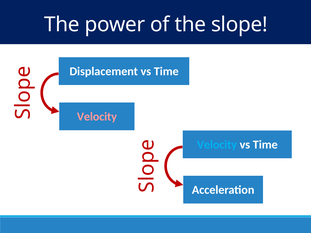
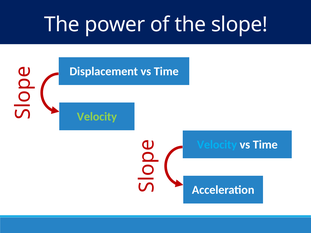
Velocity at (97, 117) colour: pink -> light green
